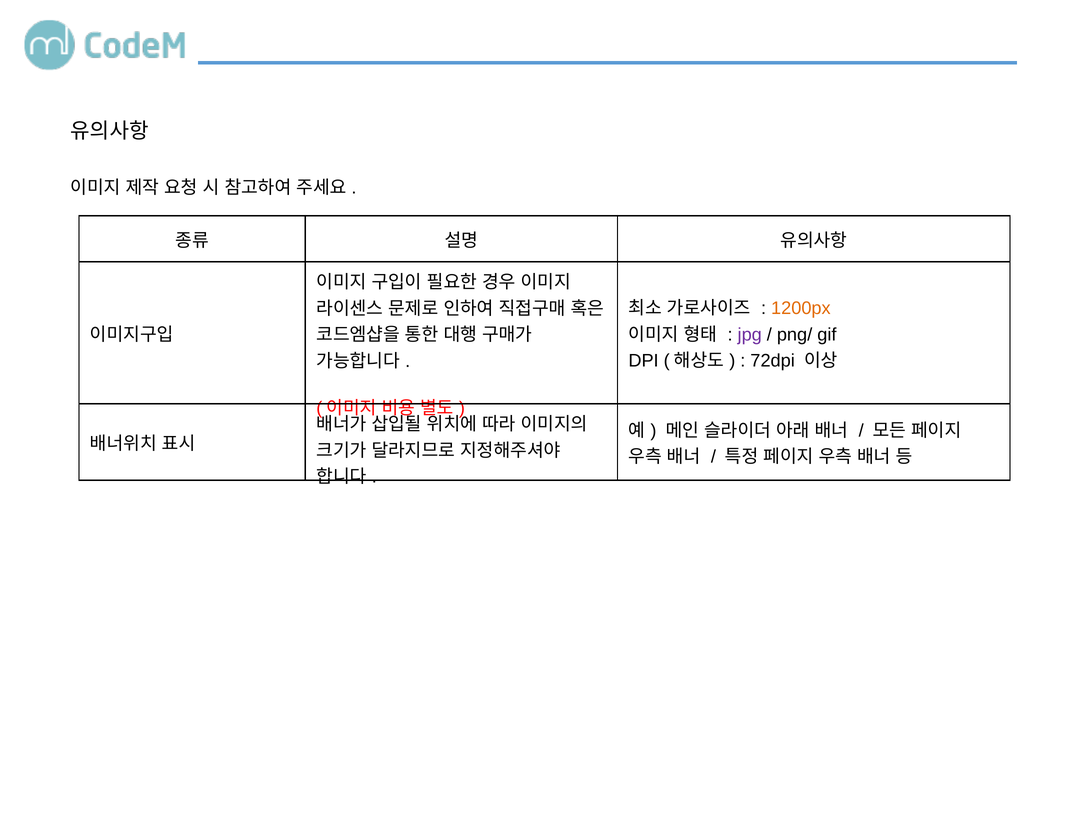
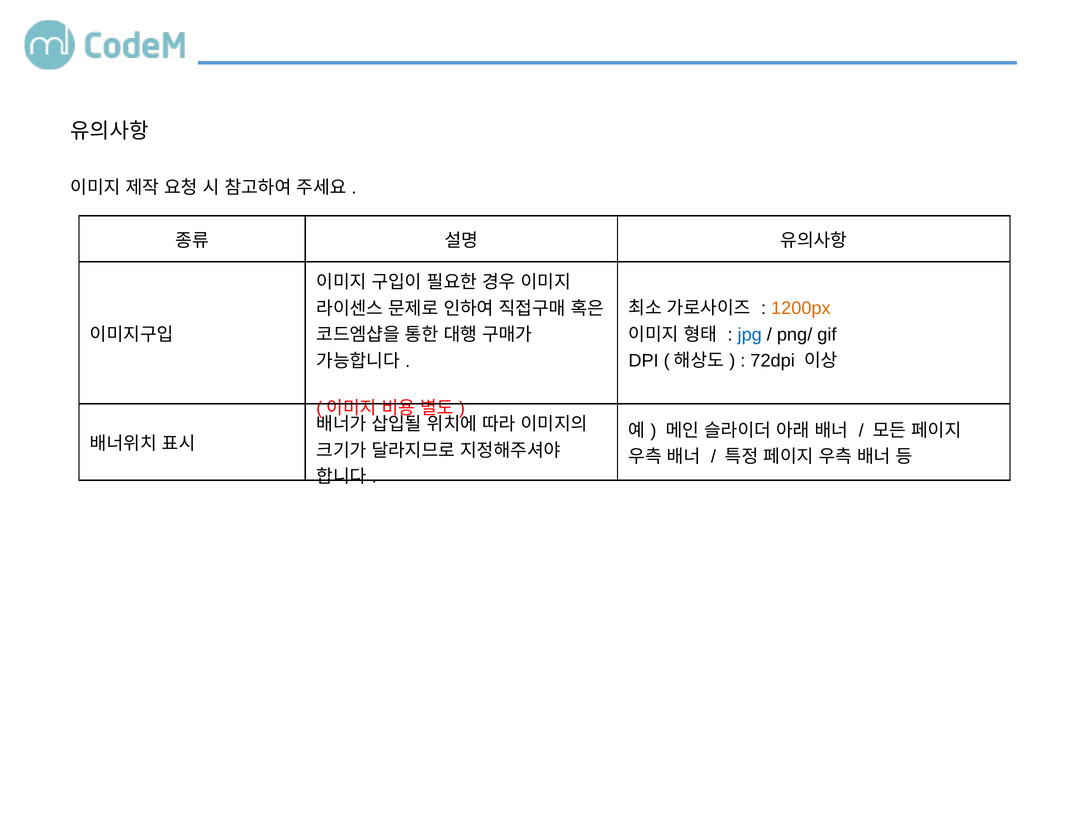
jpg colour: purple -> blue
